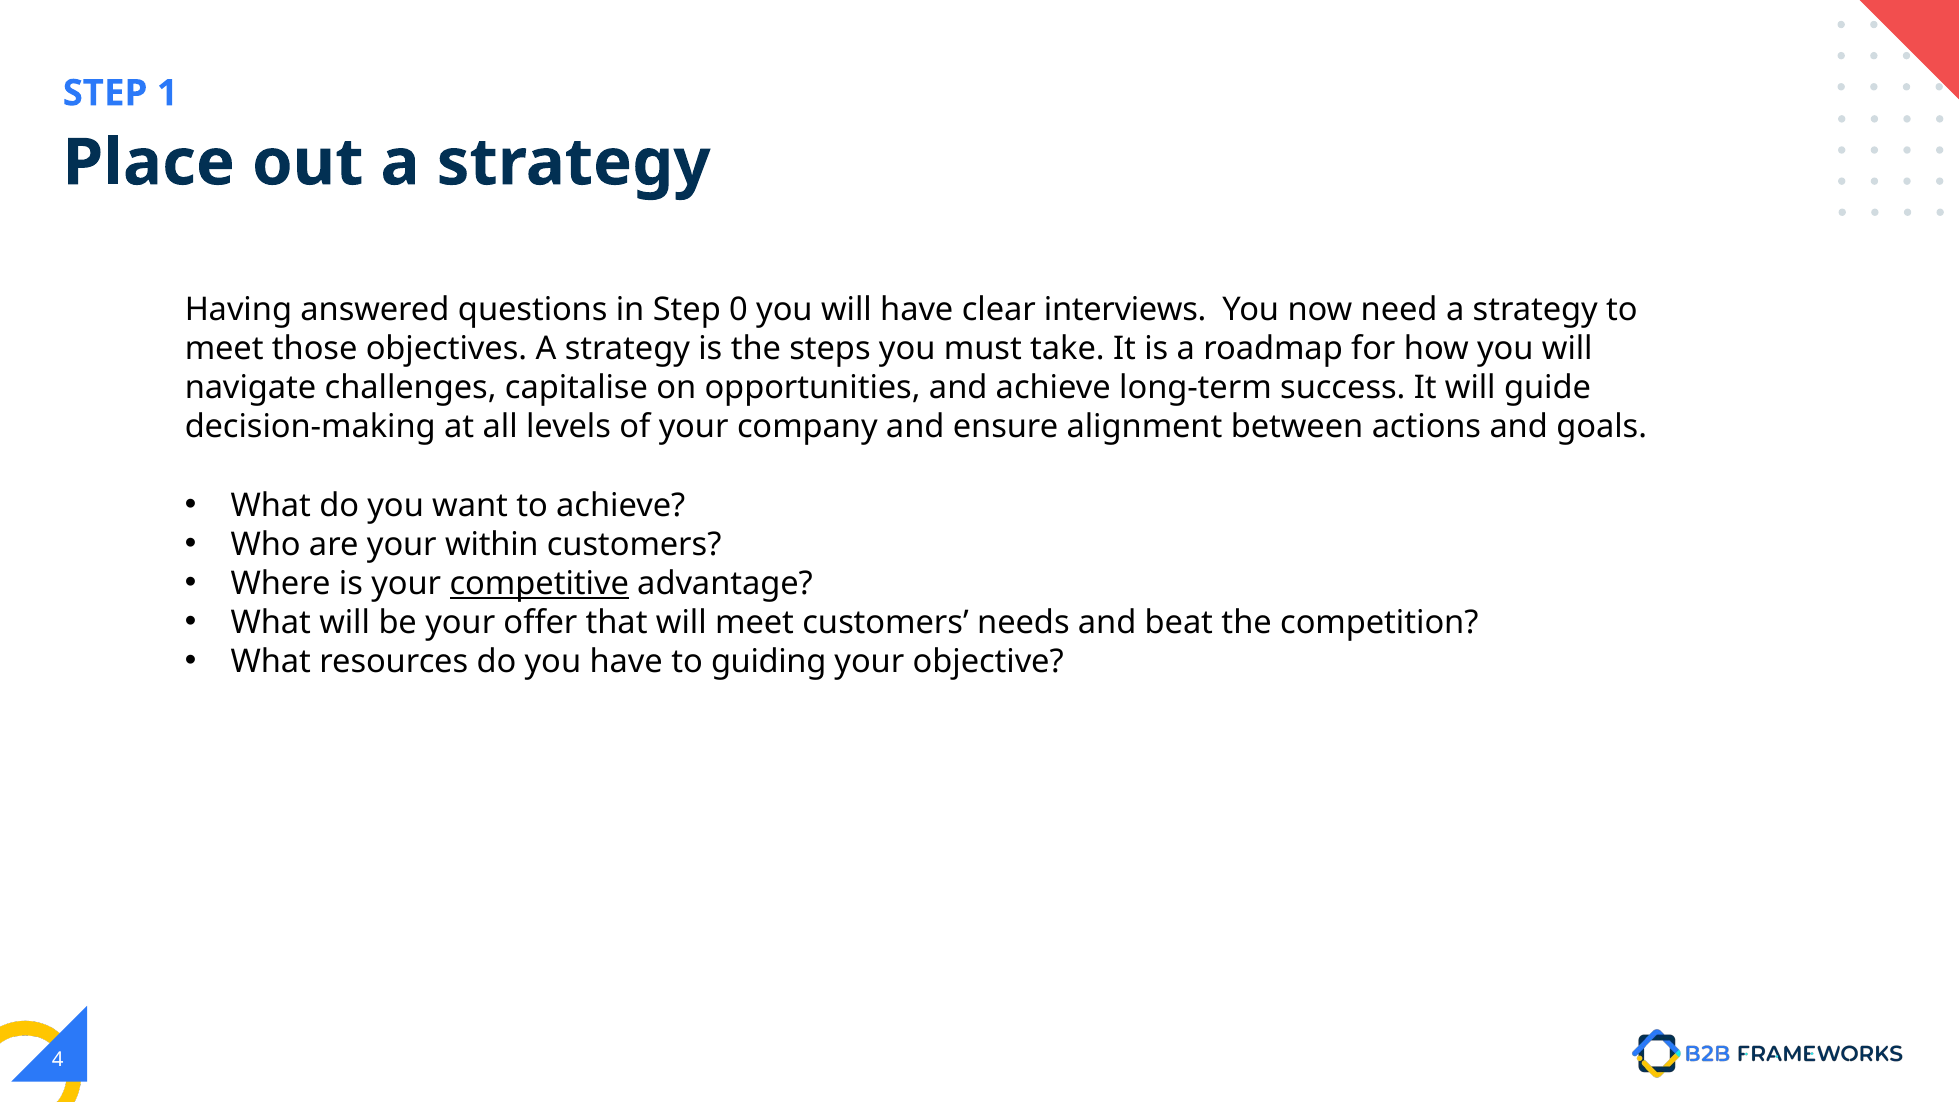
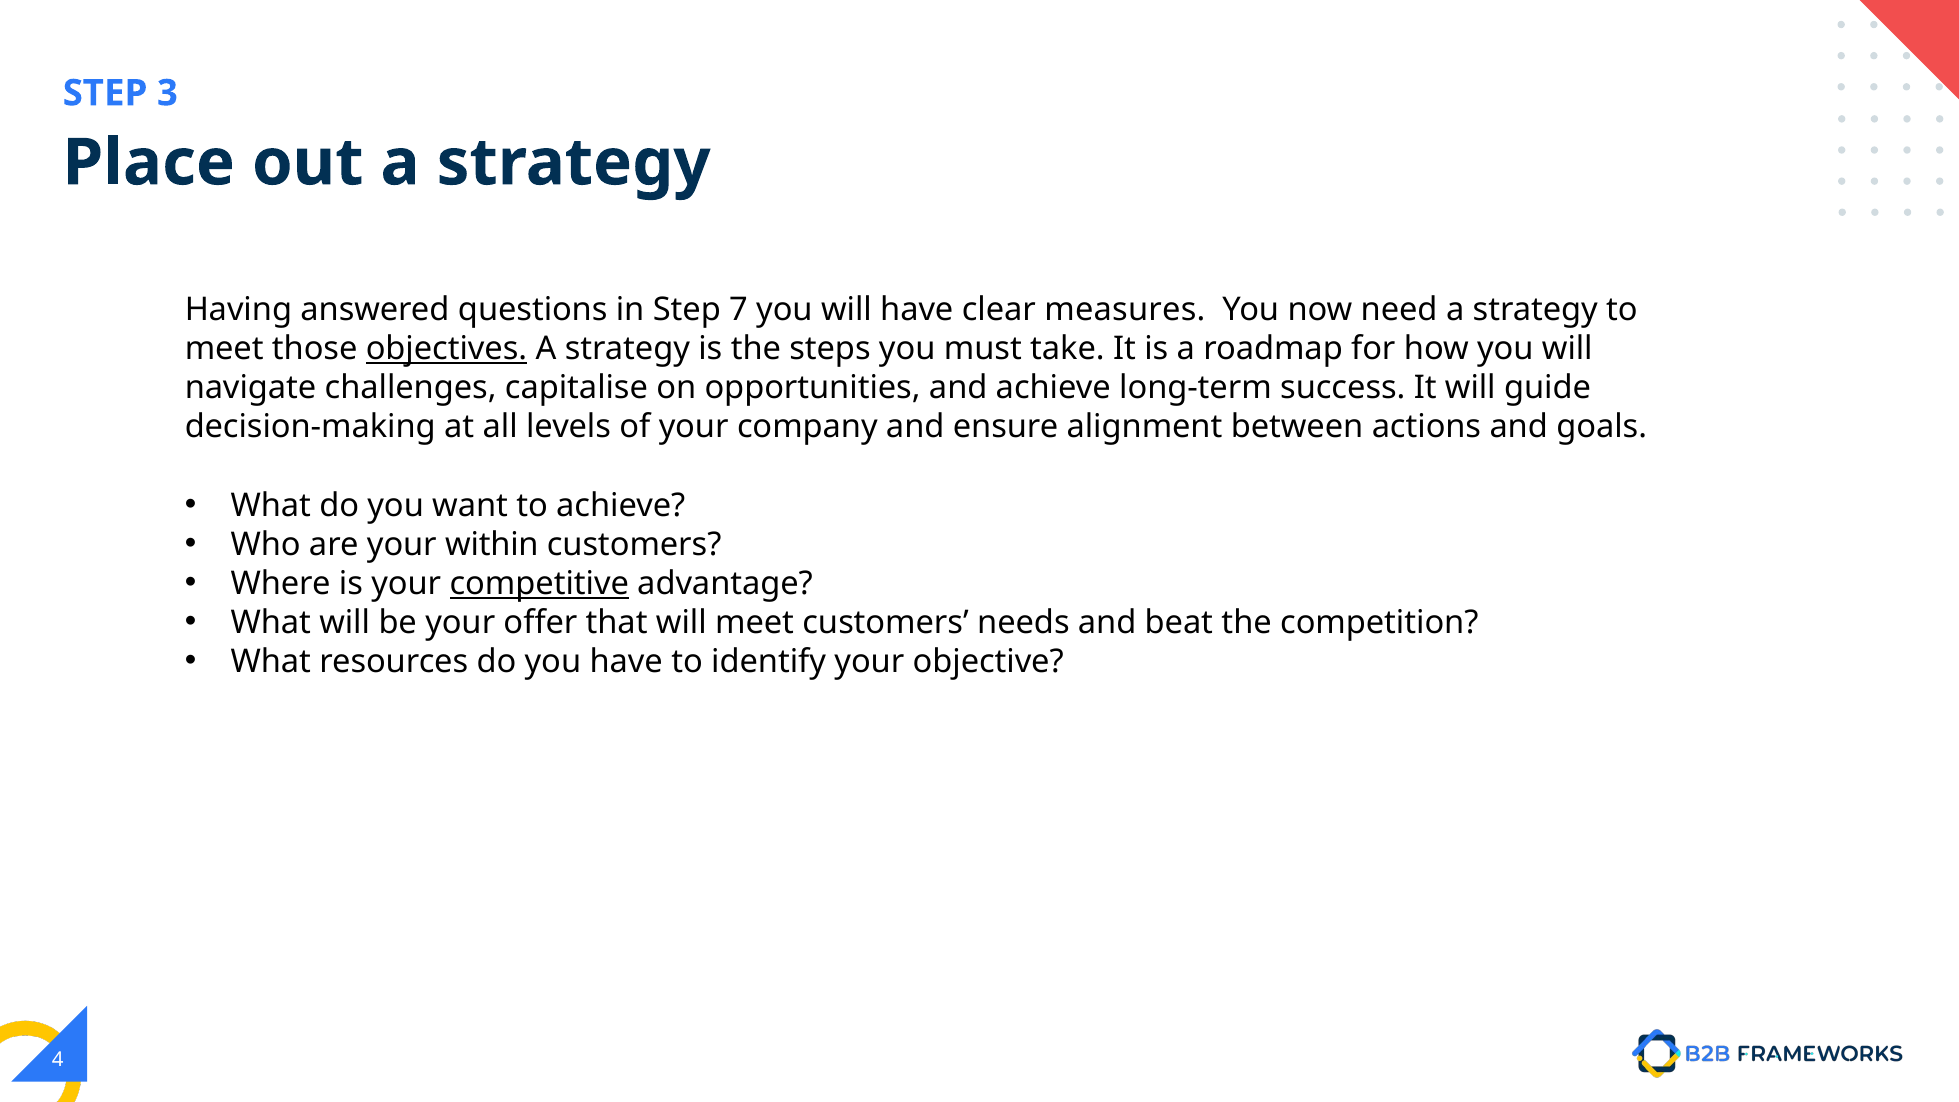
1: 1 -> 3
0: 0 -> 7
interviews: interviews -> measures
objectives underline: none -> present
guiding: guiding -> identify
